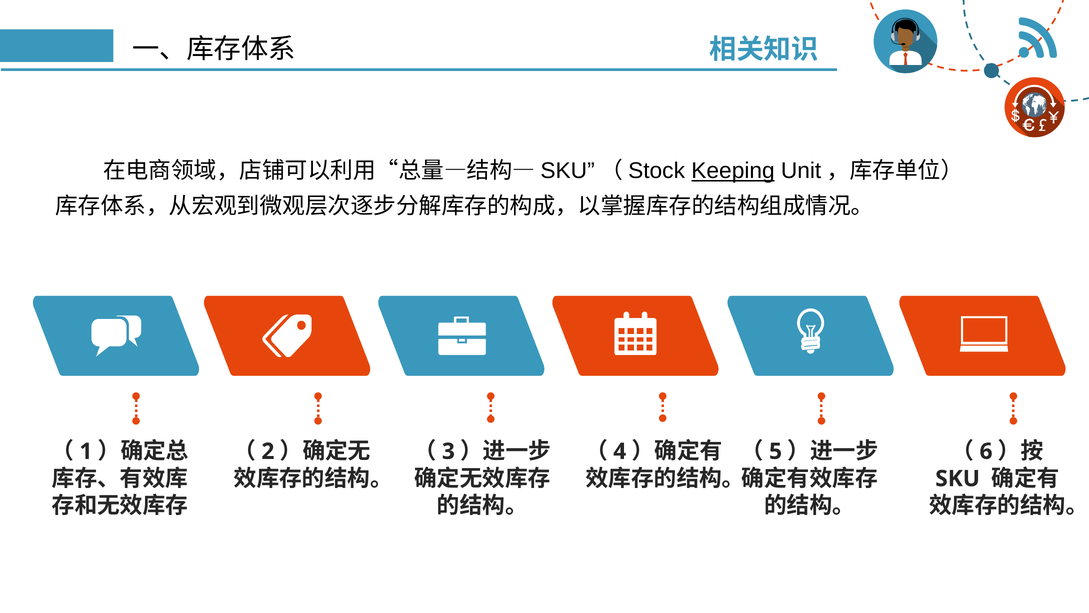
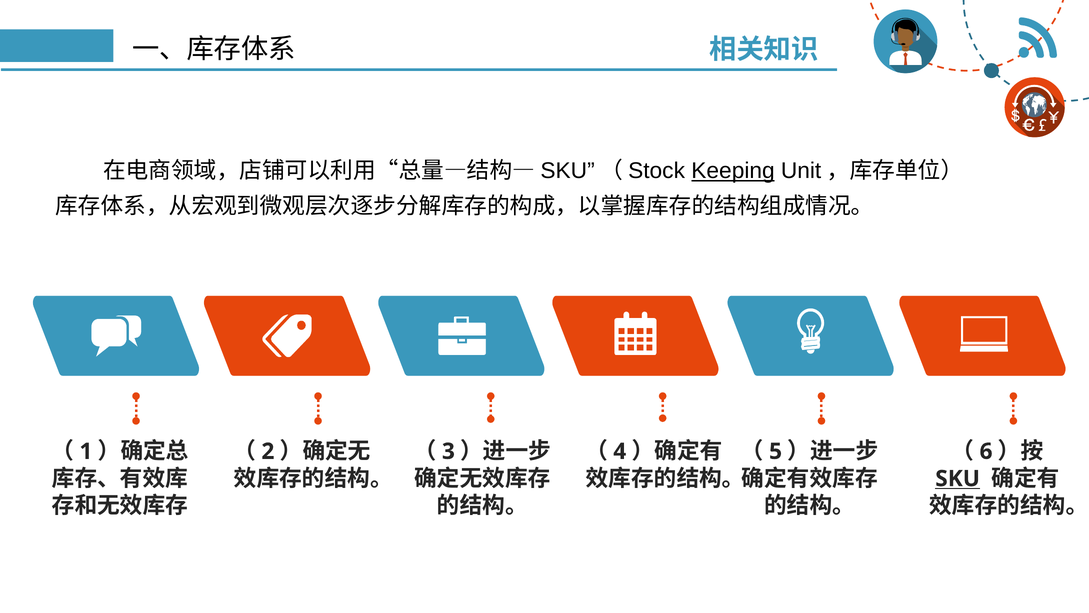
SKU underline: none -> present
